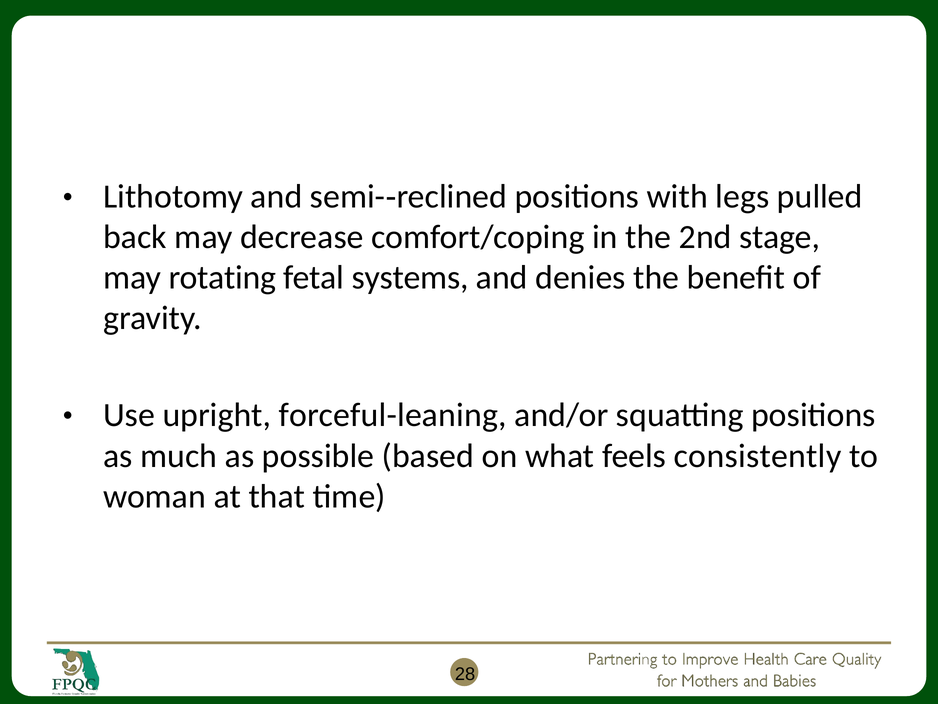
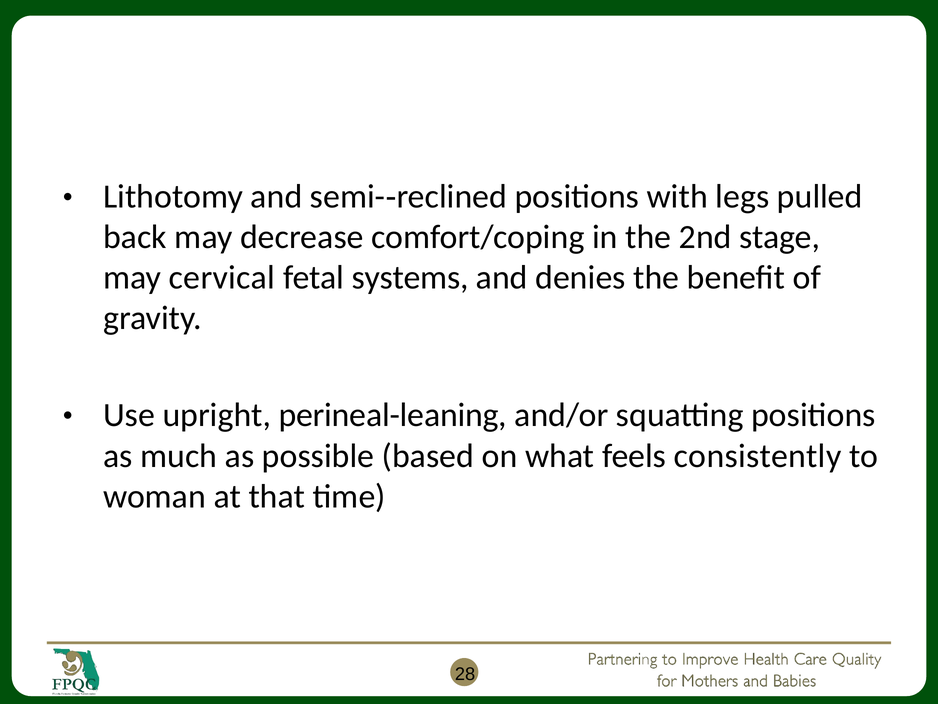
rotating: rotating -> cervical
forceful-leaning: forceful-leaning -> perineal-leaning
